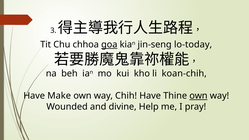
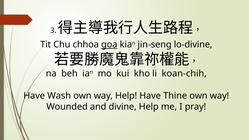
lo-today: lo-today -> lo-divine
Make: Make -> Wash
way Chih: Chih -> Help
own at (198, 96) underline: present -> none
